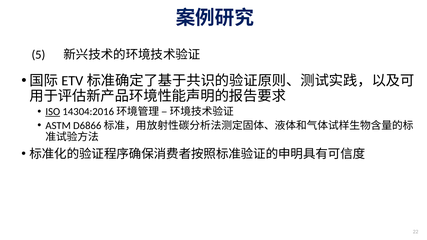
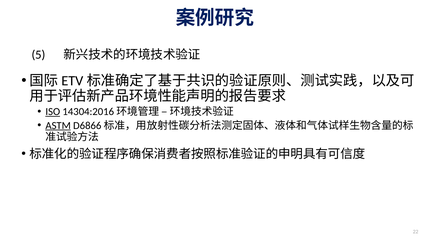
ASTM underline: none -> present
